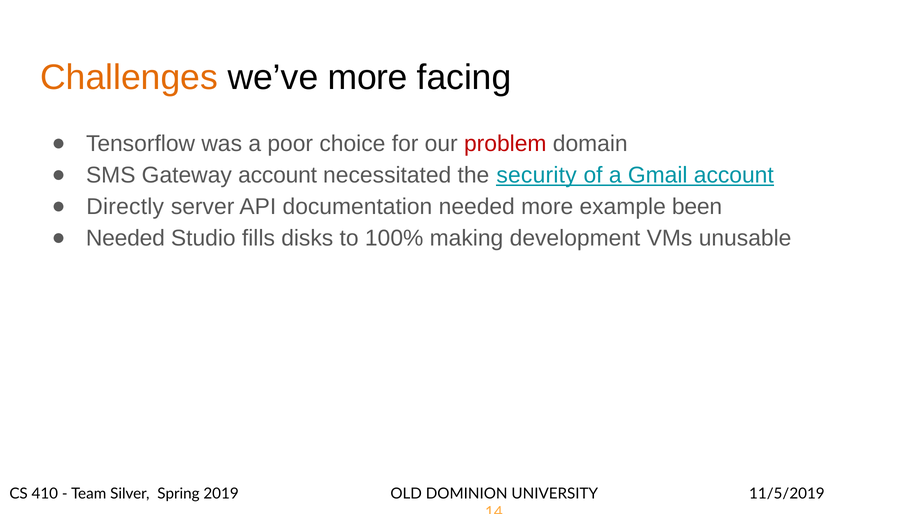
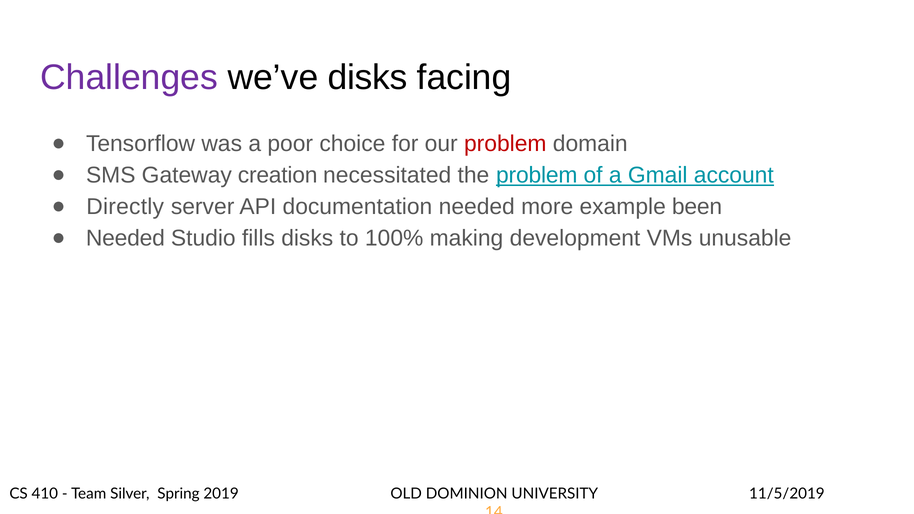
Challenges colour: orange -> purple
we’ve more: more -> disks
Gateway account: account -> creation
the security: security -> problem
